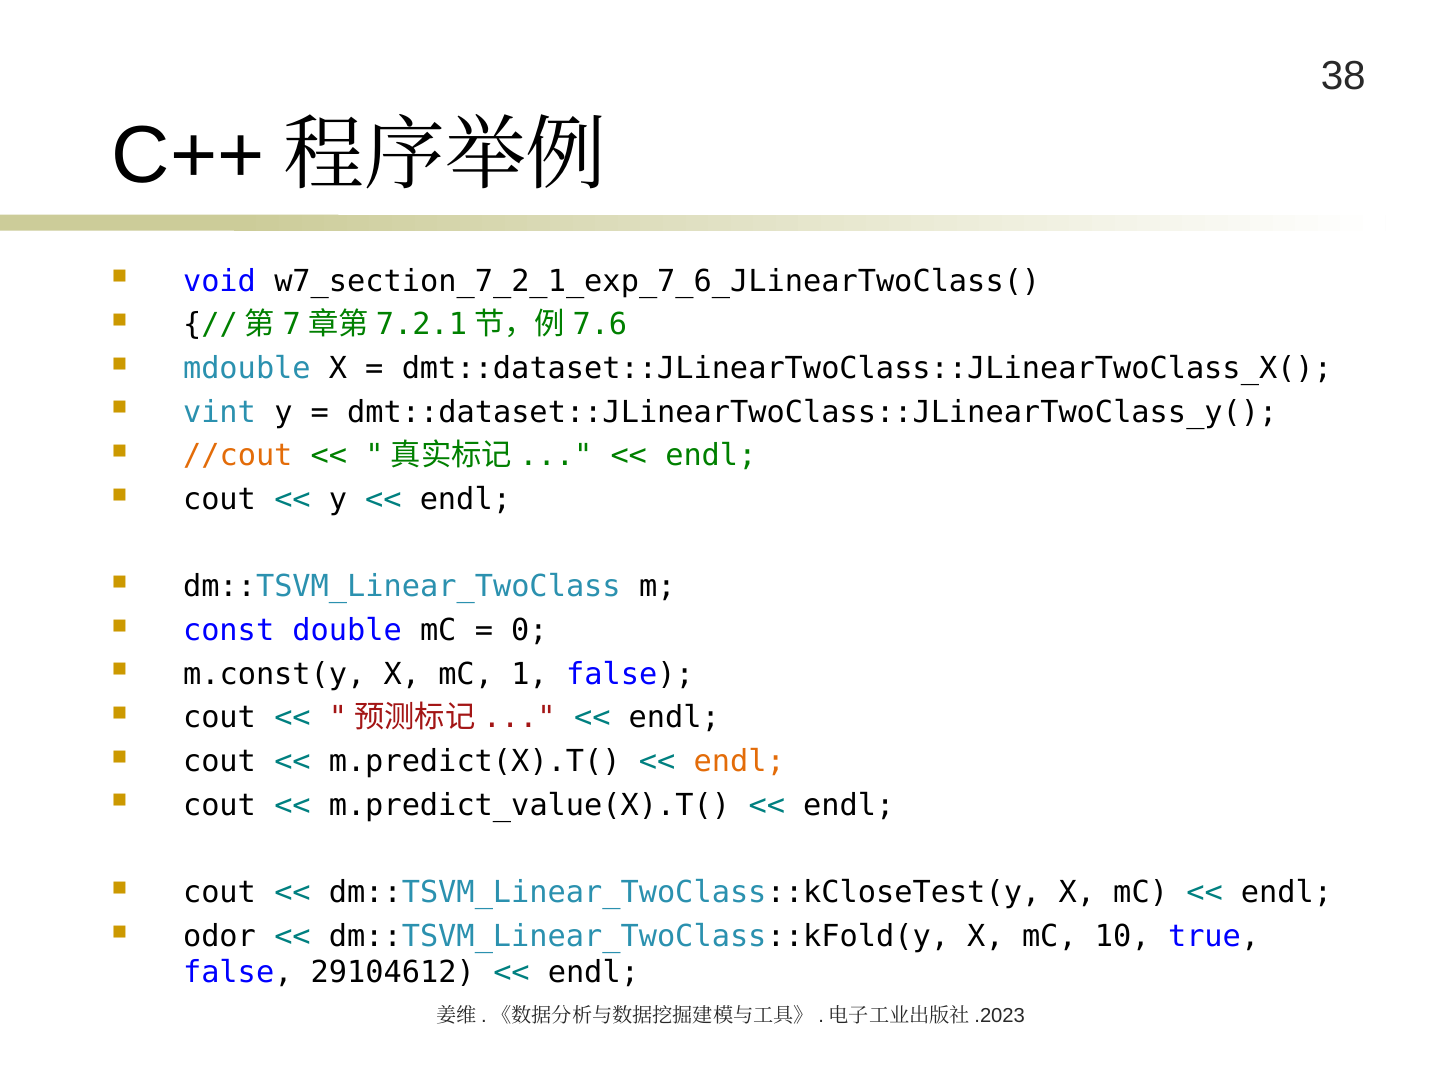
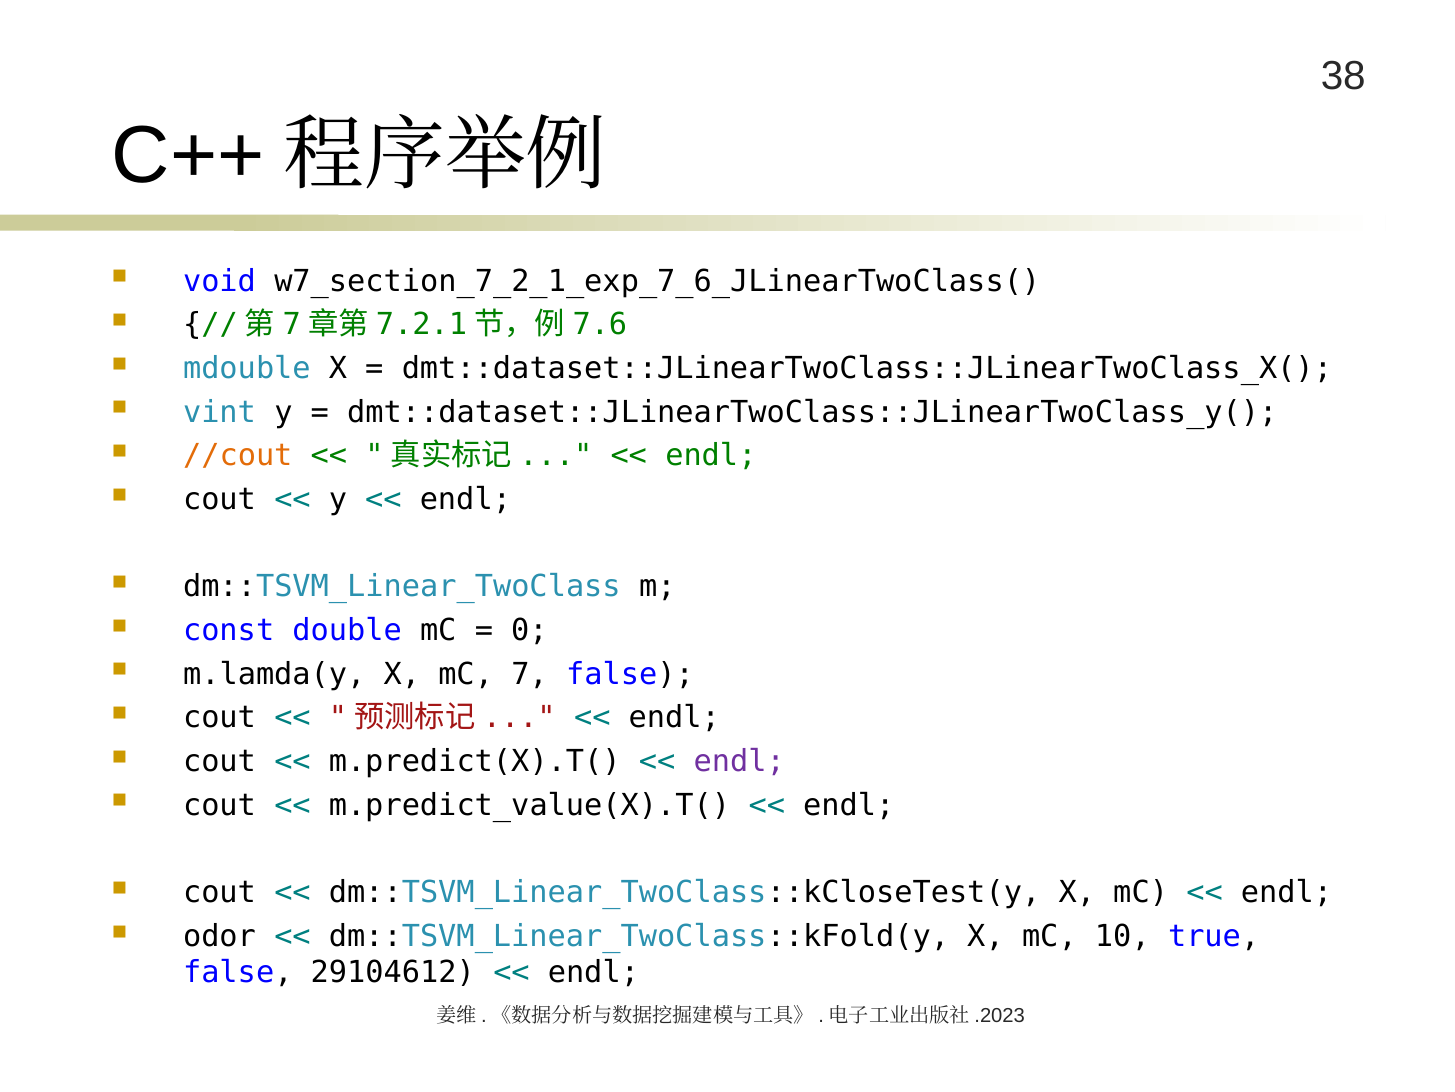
m.const(y: m.const(y -> m.lamda(y
1: 1 -> 7
endl at (739, 761) colour: orange -> purple
